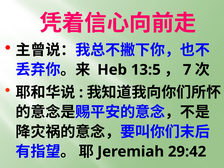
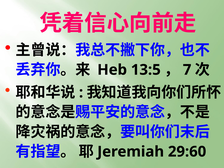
29:42: 29:42 -> 29:60
